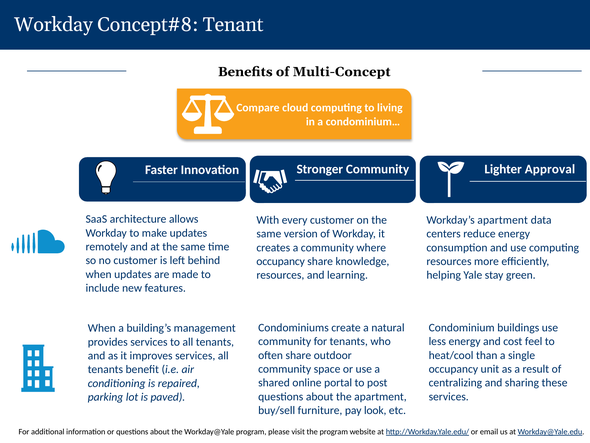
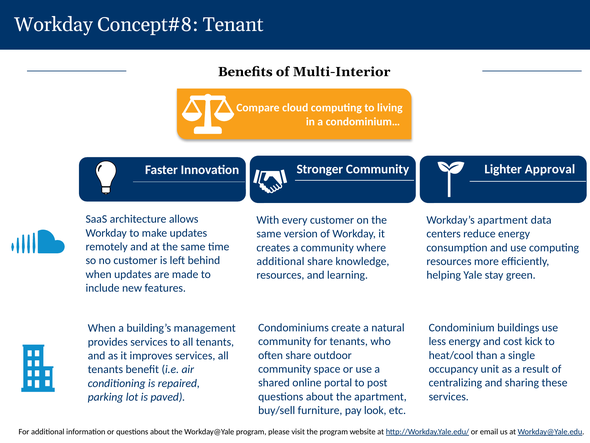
Multi-Concept: Multi-Concept -> Multi-Interior
occupancy at (281, 261): occupancy -> additional
feel: feel -> kick
